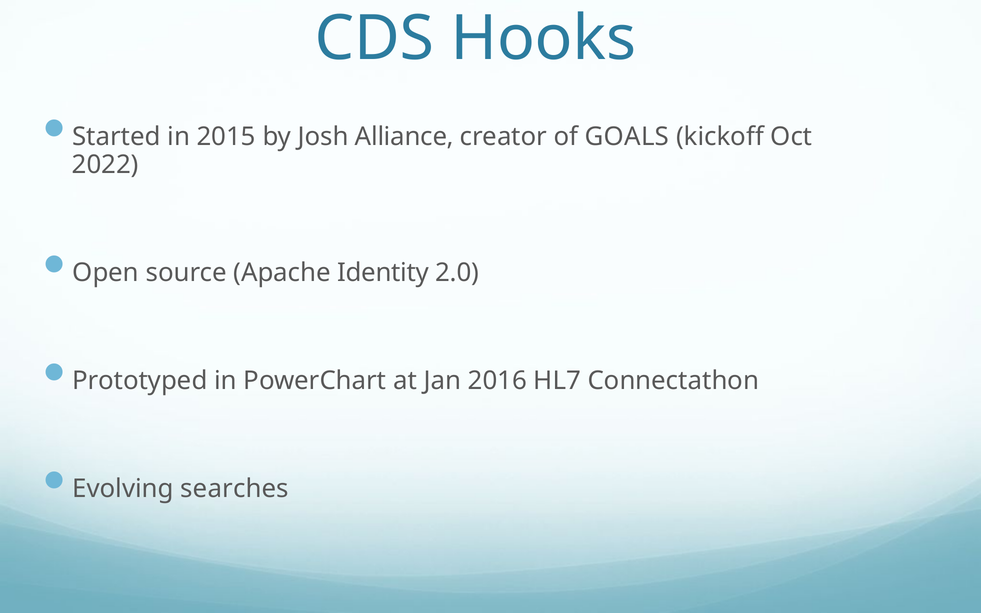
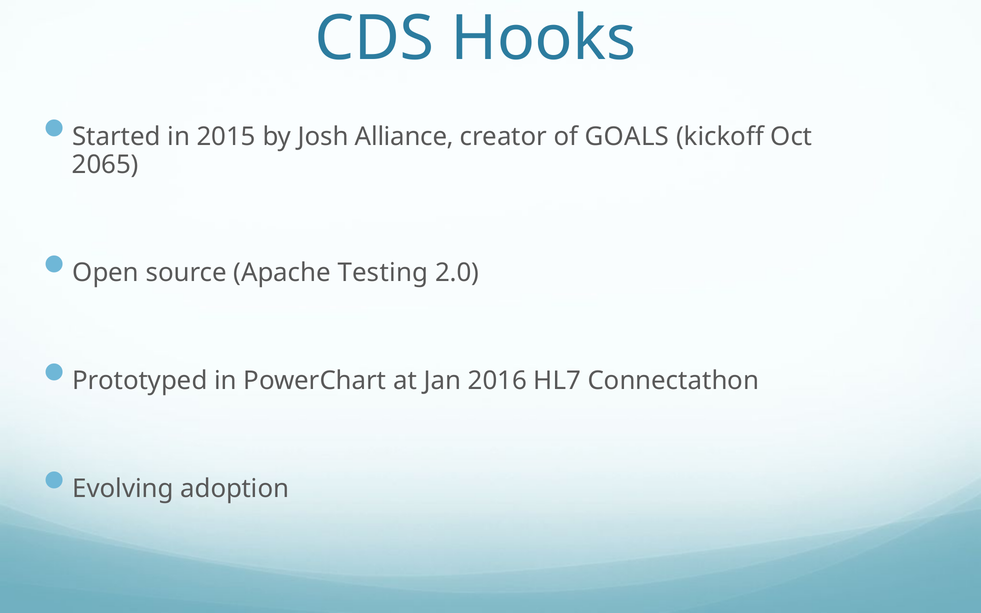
2022: 2022 -> 2065
Identity: Identity -> Testing
searches: searches -> adoption
